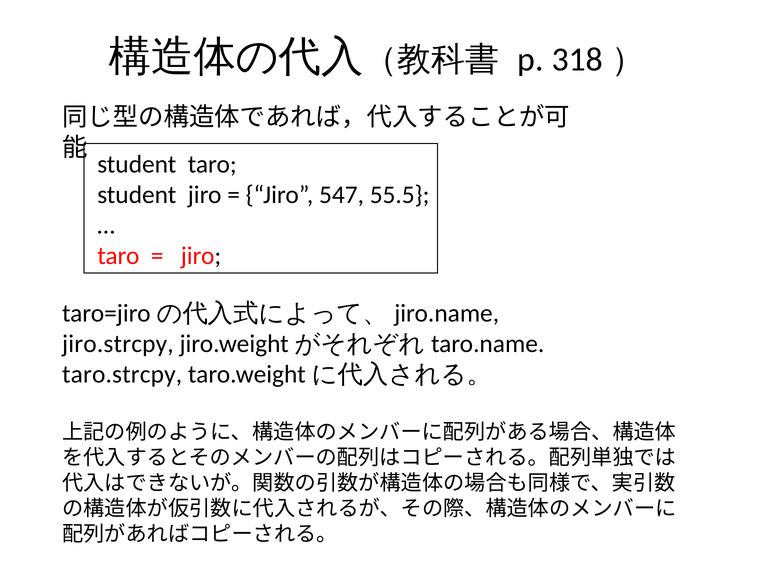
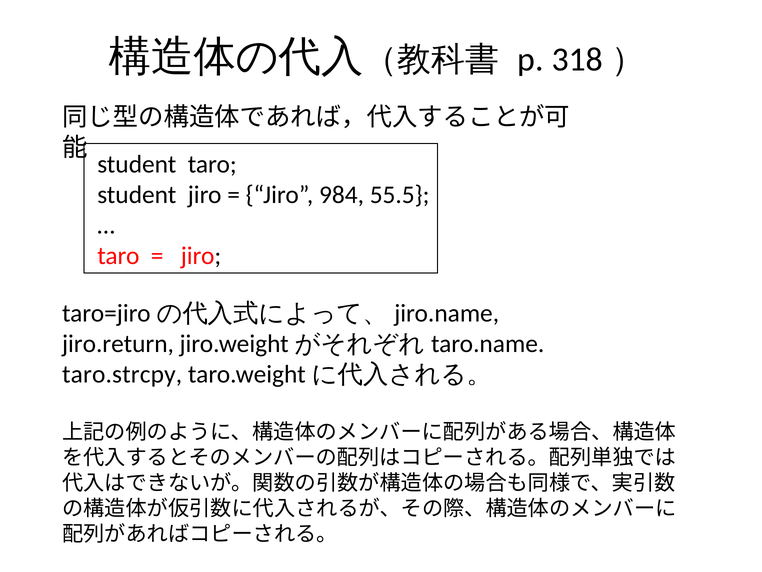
547: 547 -> 984
jiro.strcpy: jiro.strcpy -> jiro.return
